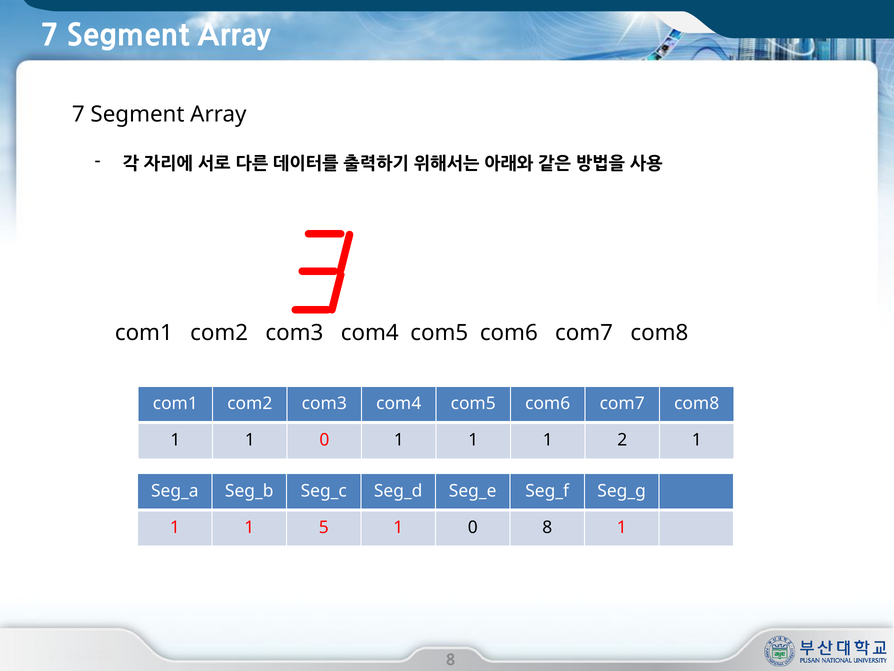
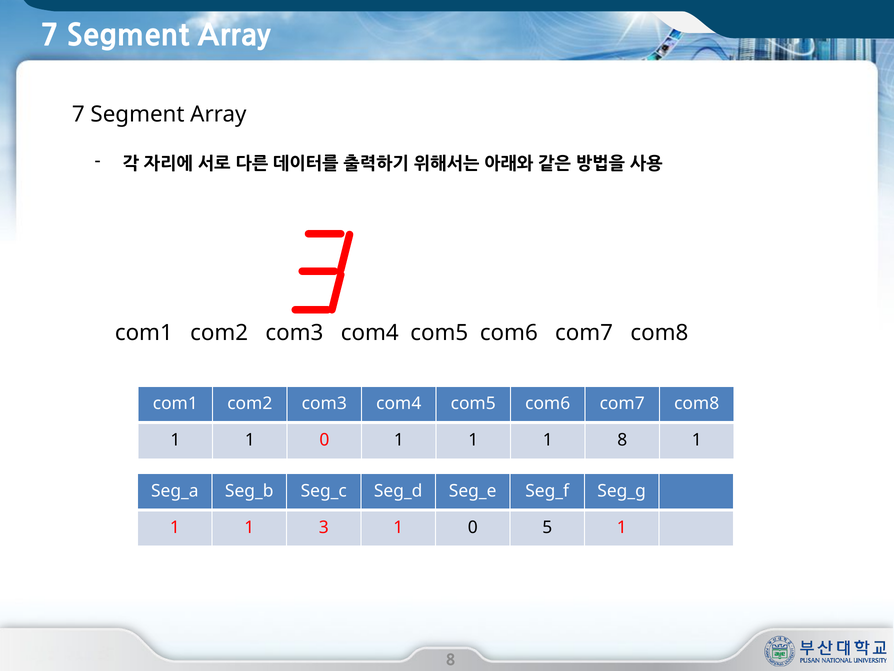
1 2: 2 -> 8
5: 5 -> 3
0 8: 8 -> 5
